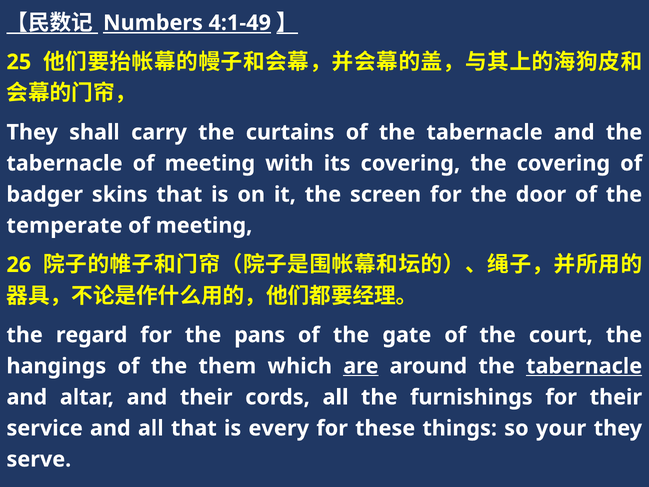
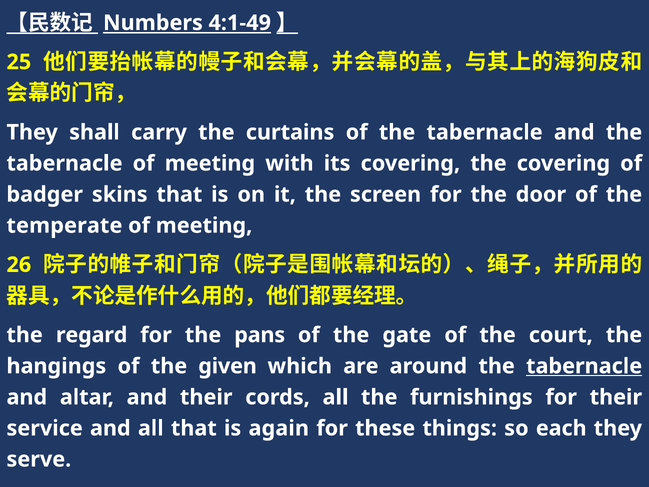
them: them -> given
are underline: present -> none
every: every -> again
your: your -> each
